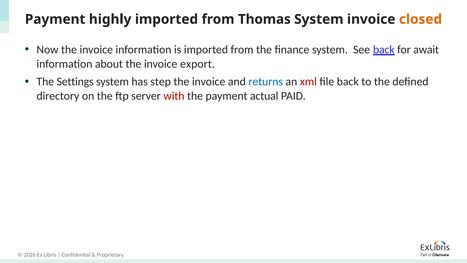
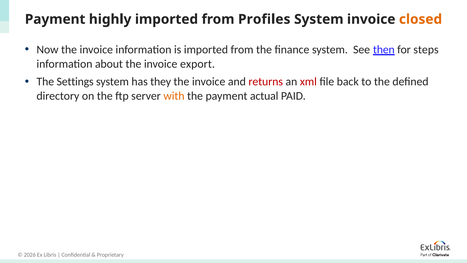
Thomas: Thomas -> Profiles
See back: back -> then
await: await -> steps
step: step -> they
returns colour: blue -> red
with colour: red -> orange
